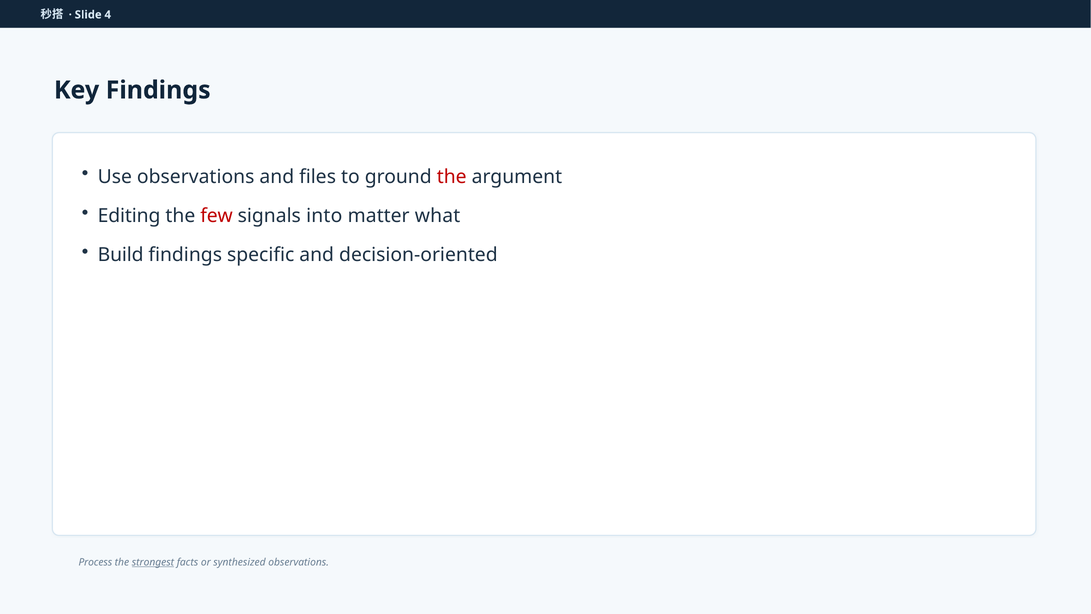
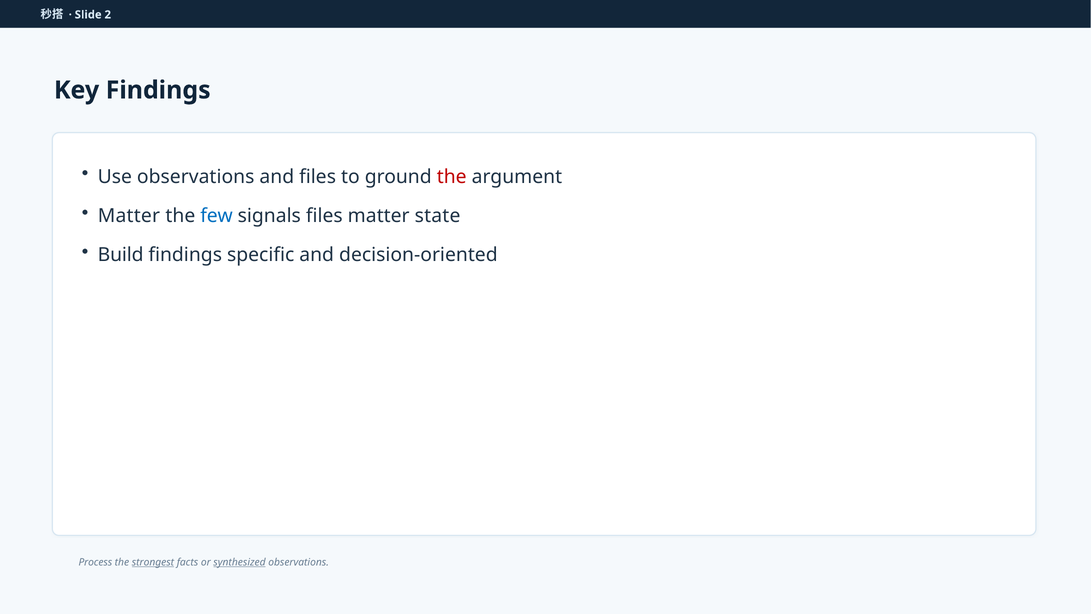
4: 4 -> 2
Editing at (129, 216): Editing -> Matter
few colour: red -> blue
signals into: into -> files
what: what -> state
synthesized underline: none -> present
